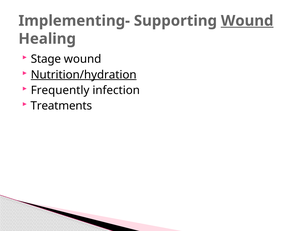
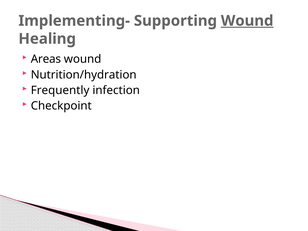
Stage: Stage -> Areas
Nutrition/hydration underline: present -> none
Treatments: Treatments -> Checkpoint
